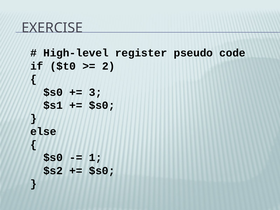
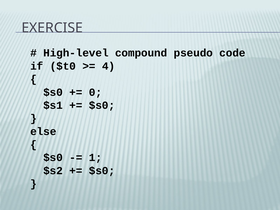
register: register -> compound
2: 2 -> 4
3: 3 -> 0
